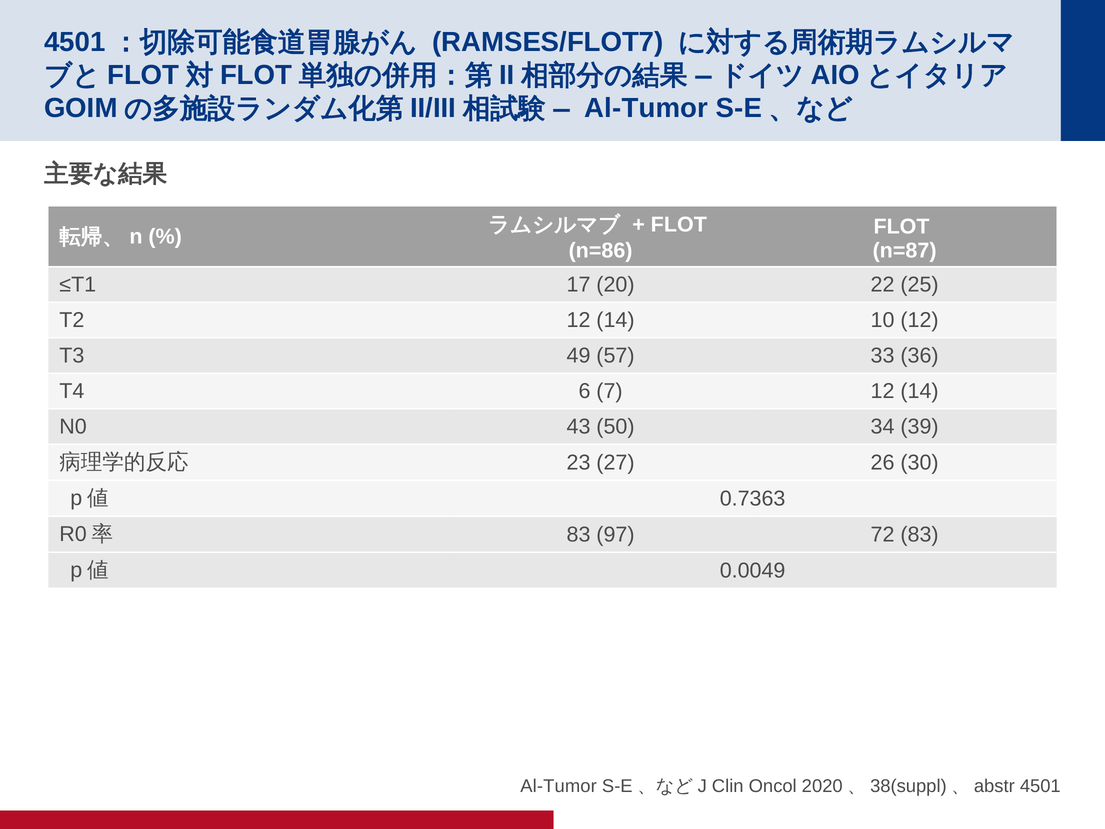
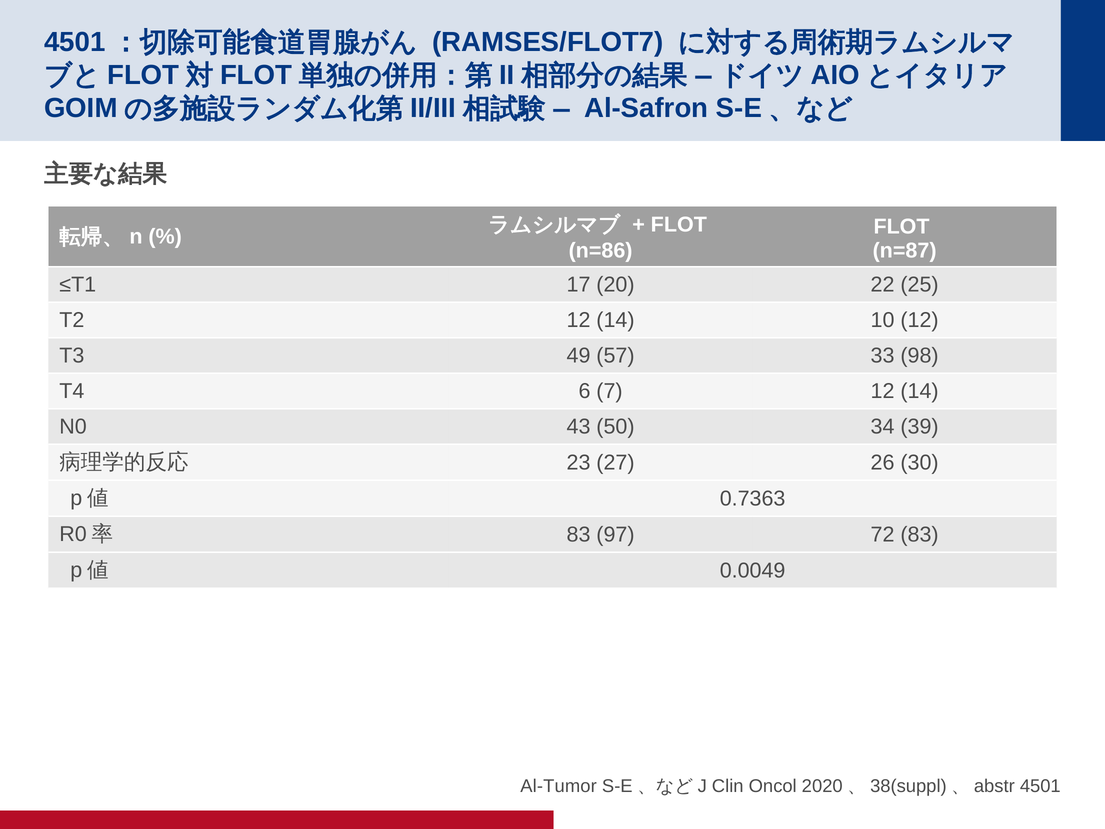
Al-Tumor at (646, 108): Al-Tumor -> Al-Safron
36: 36 -> 98
